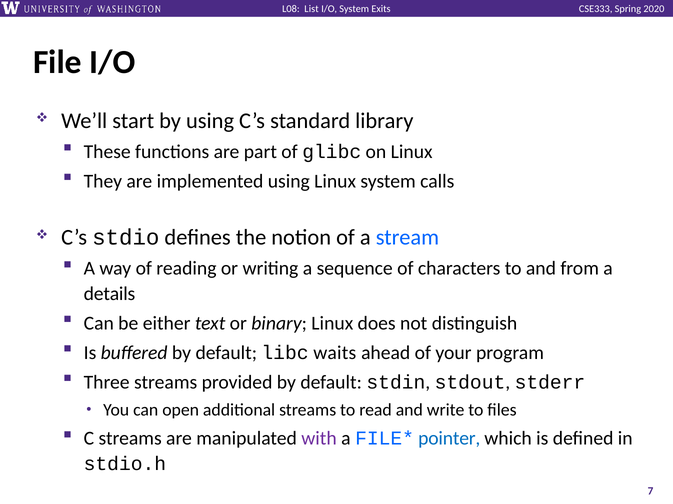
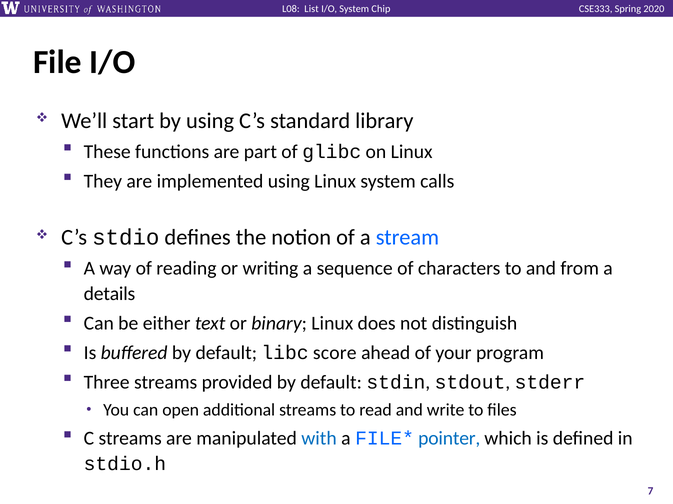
Exits: Exits -> Chip
waits: waits -> score
with colour: purple -> blue
